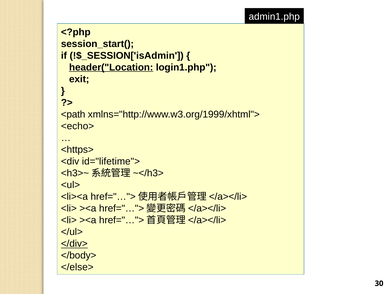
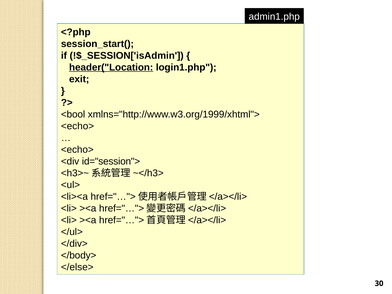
<path: <path -> <bool
<https> at (77, 150): <https> -> <echo>
id="lifetime">: id="lifetime"> -> id="session">
</div> underline: present -> none
